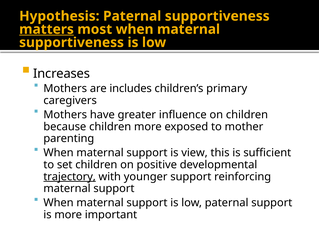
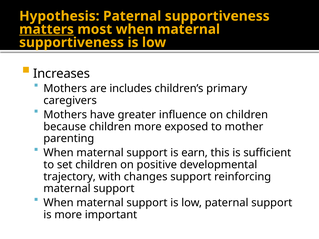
view: view -> earn
trajectory underline: present -> none
younger: younger -> changes
